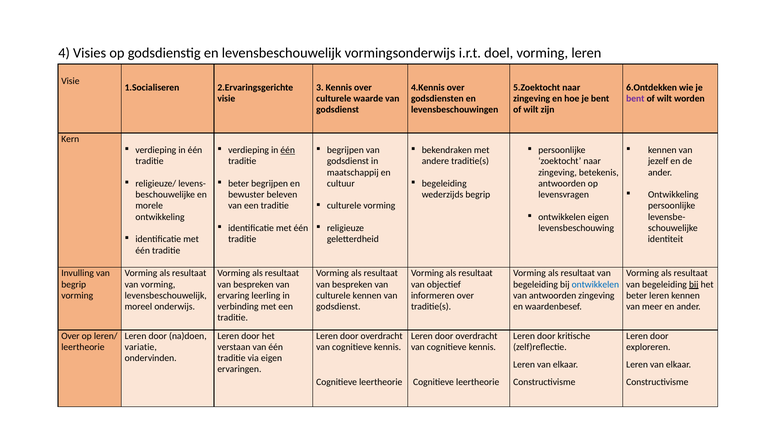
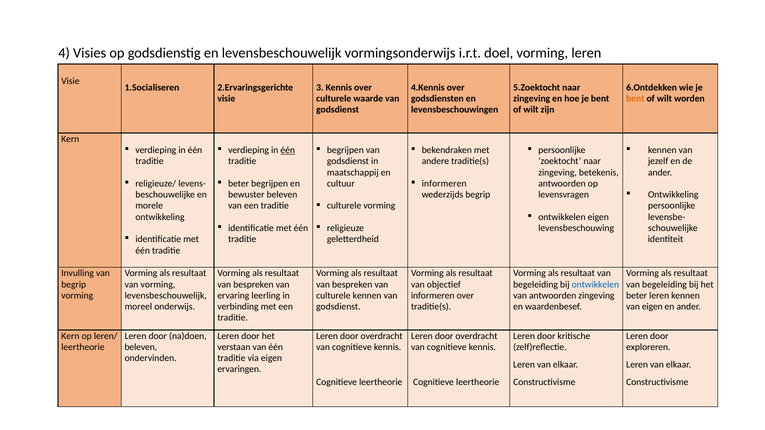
bent at (635, 99) colour: purple -> orange
begeleiding at (444, 184): begeleiding -> informeren
bij at (694, 285) underline: present -> none
van meer: meer -> eigen
Over at (70, 336): Over -> Kern
variatie at (141, 347): variatie -> beleven
